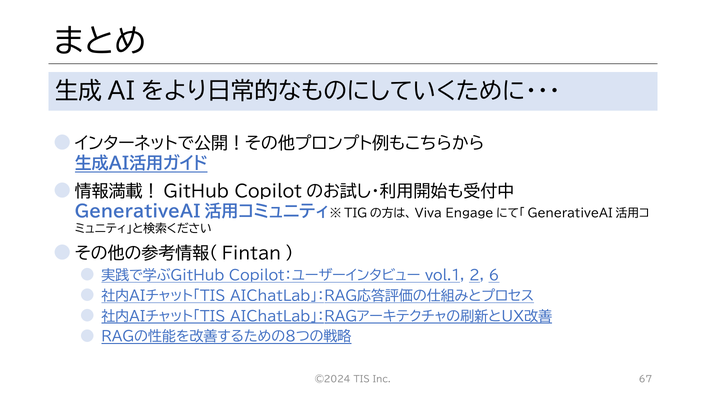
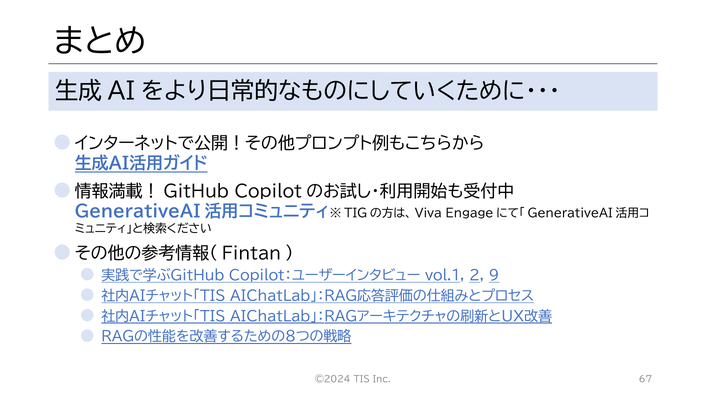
6: 6 -> 9
